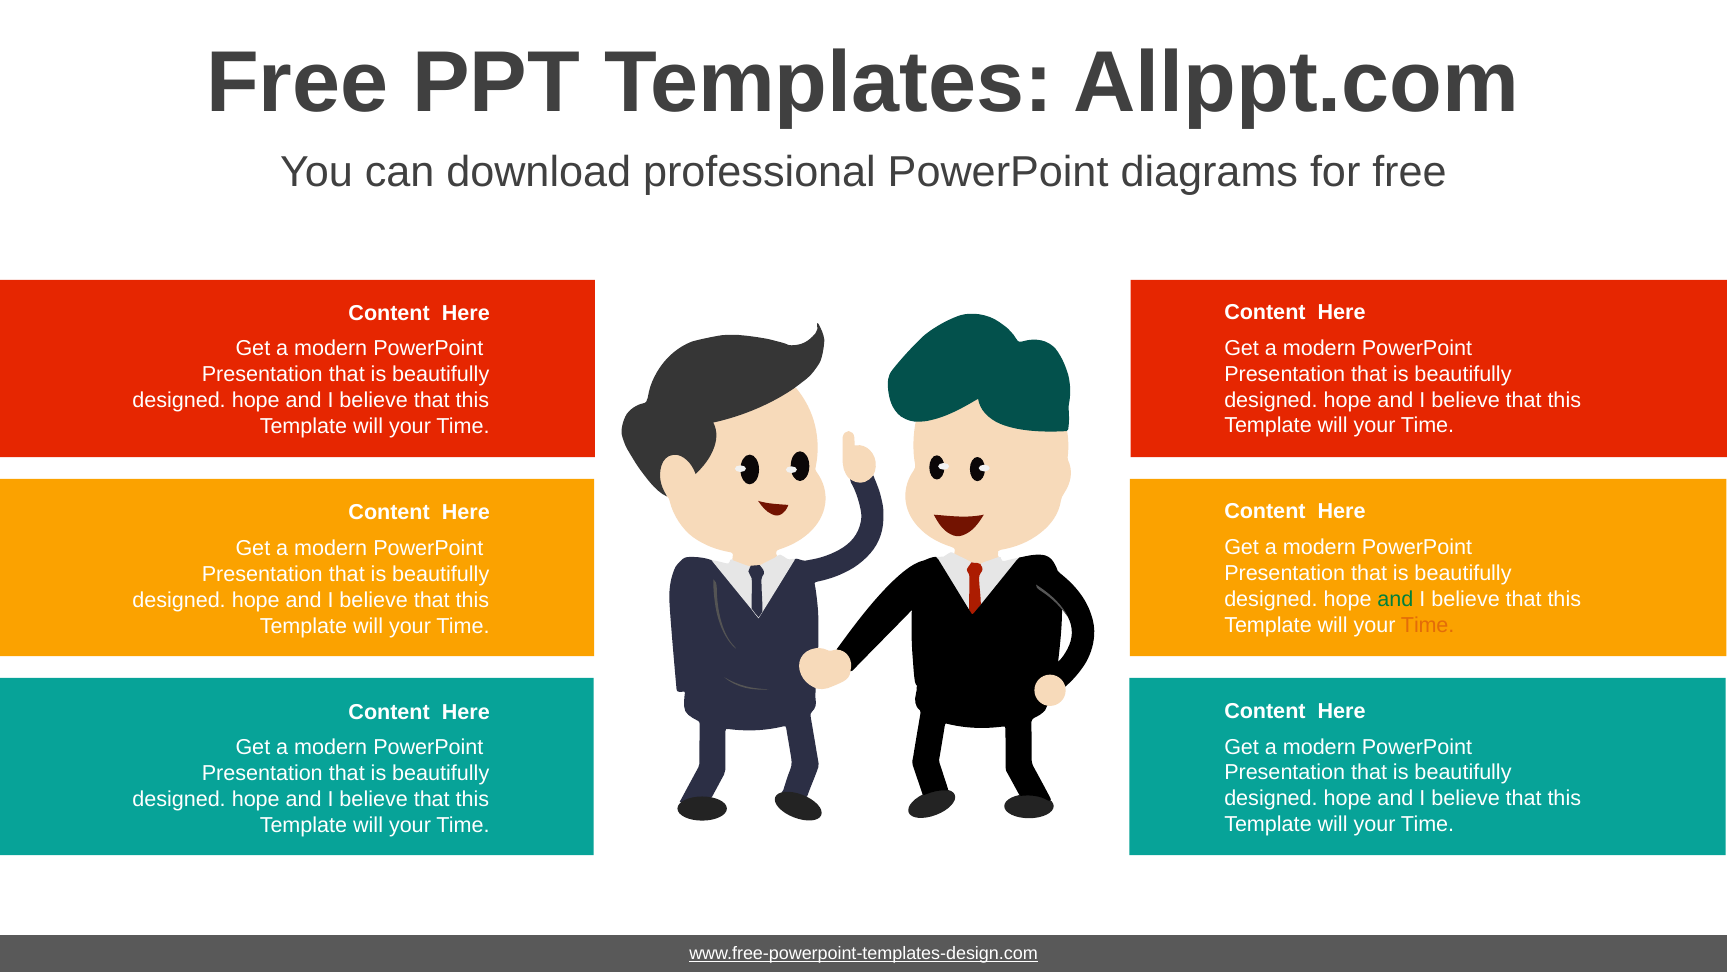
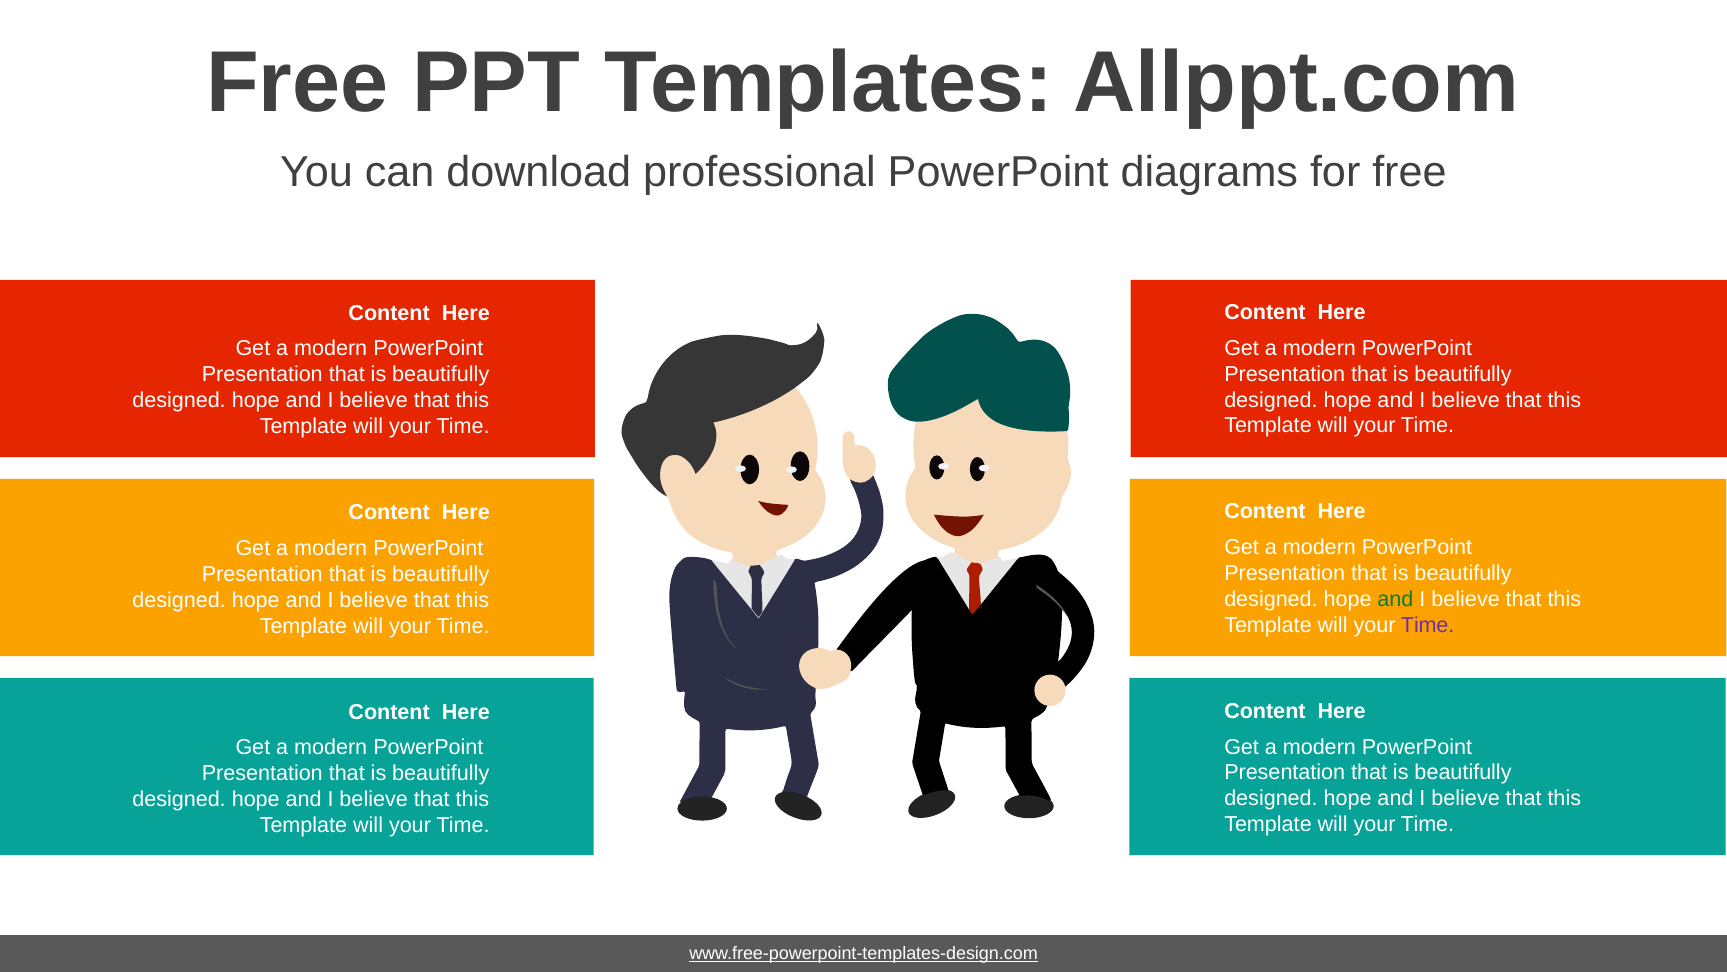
Time at (1428, 625) colour: orange -> purple
